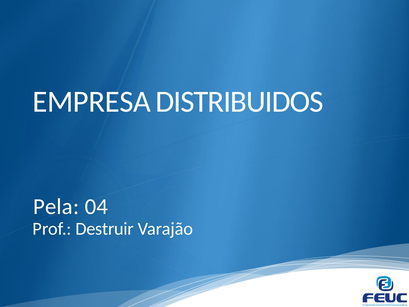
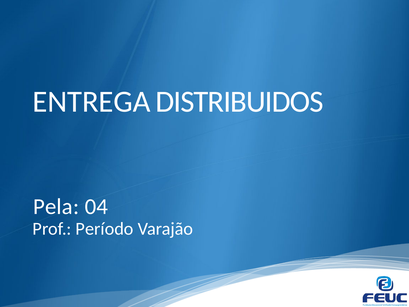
EMPRESA: EMPRESA -> ENTREGA
Destruir: Destruir -> Período
